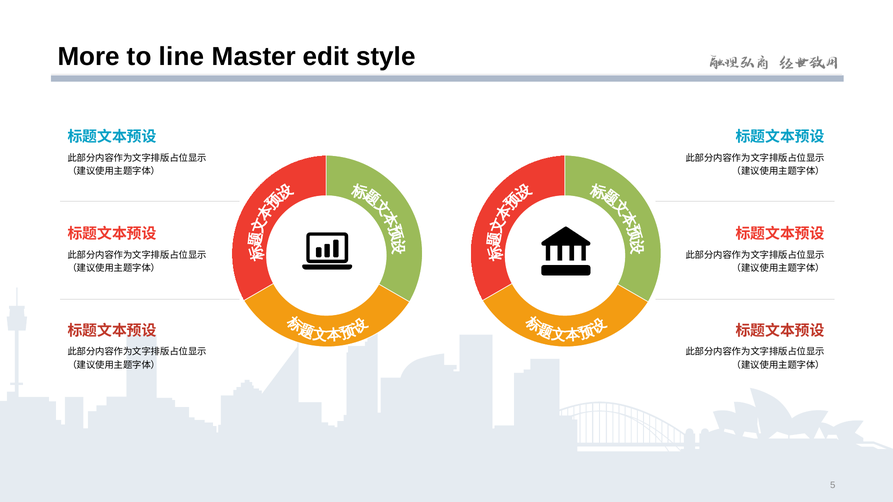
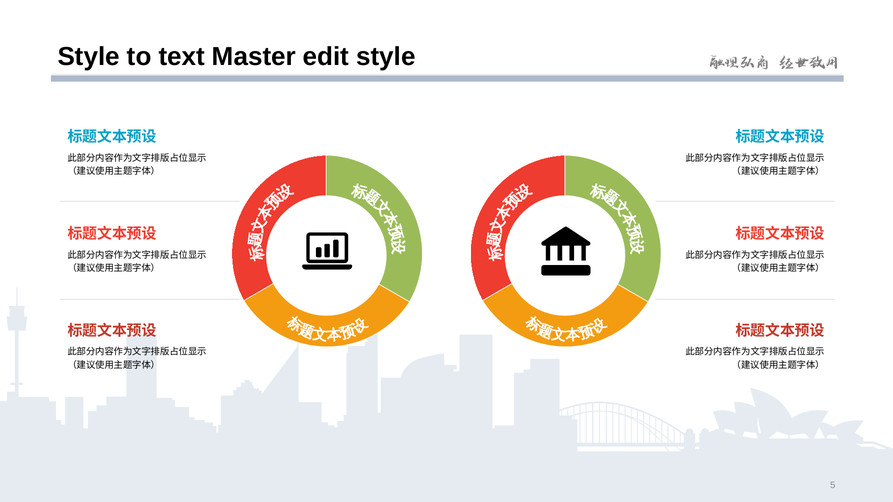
More at (89, 57): More -> Style
line: line -> text
